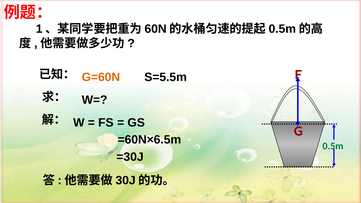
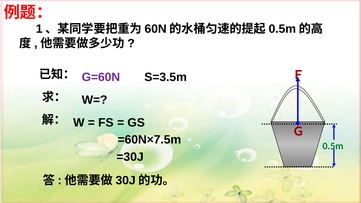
G=60N colour: orange -> purple
S=5.5m: S=5.5m -> S=3.5m
=60N×6.5m: =60N×6.5m -> =60N×7.5m
